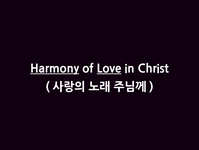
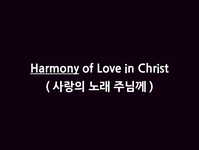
Love underline: present -> none
